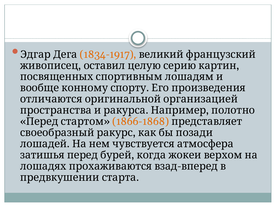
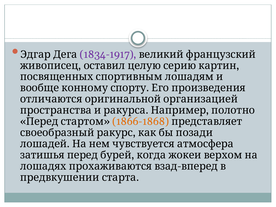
1834-1917 colour: orange -> purple
